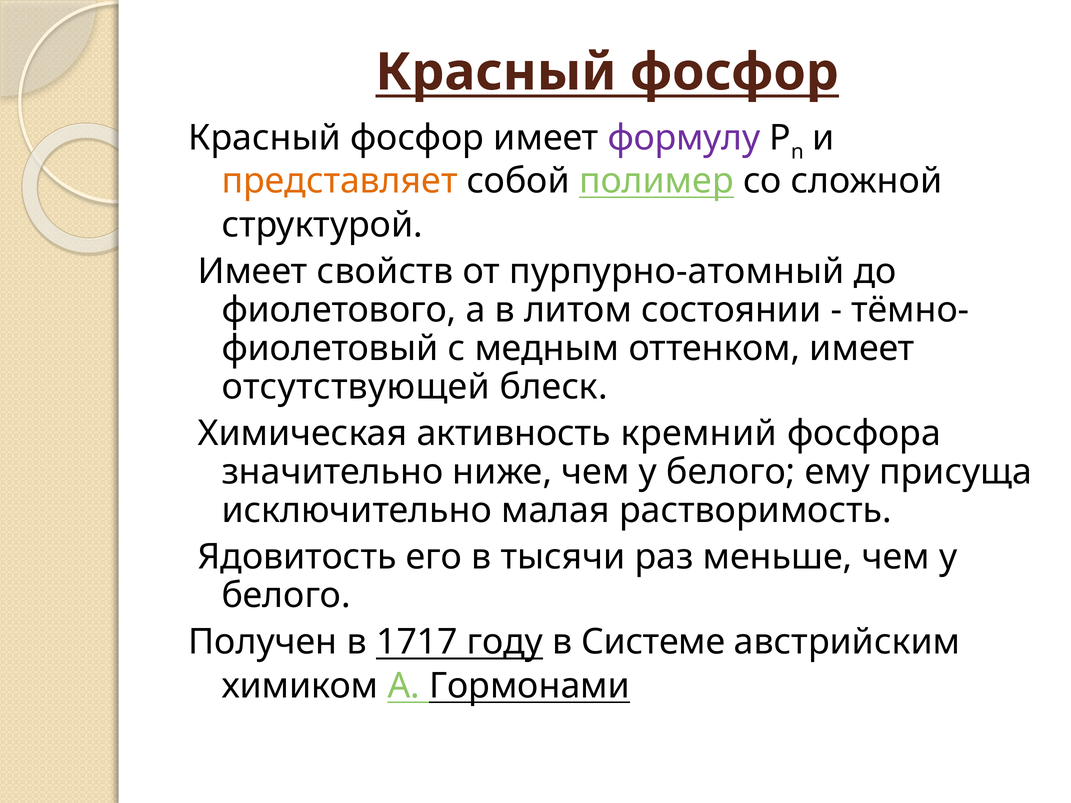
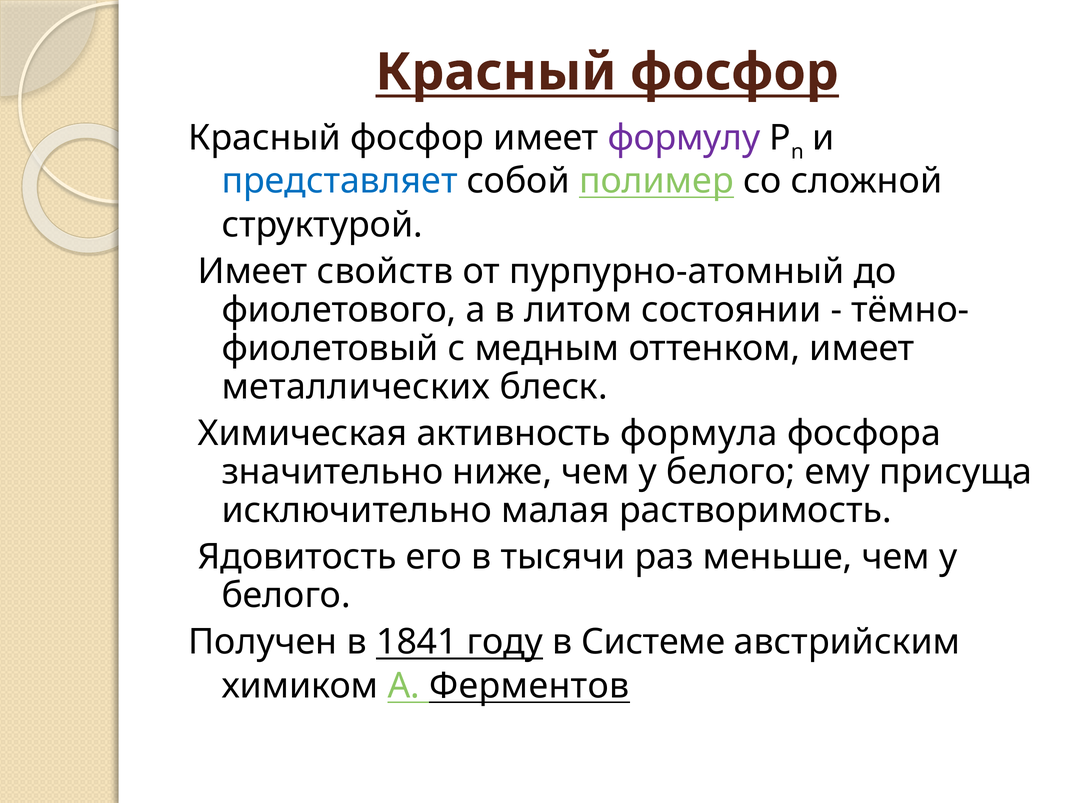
представляет colour: orange -> blue
отсутствующей: отсутствующей -> металлических
кремний: кремний -> формула
1717: 1717 -> 1841
Гормонами: Гормонами -> Ферментов
